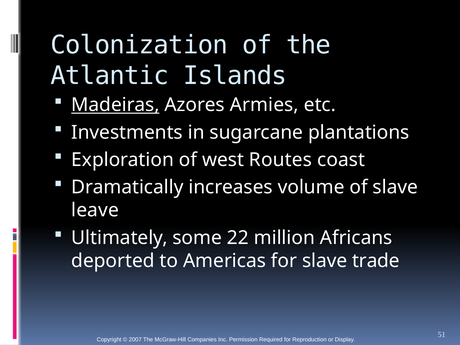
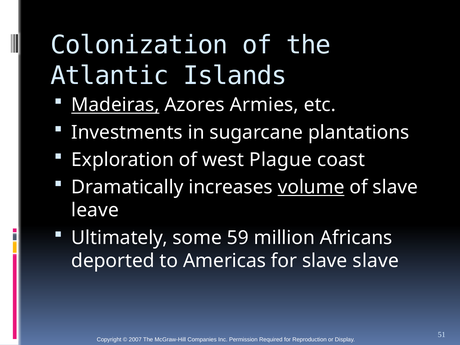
Routes: Routes -> Plague
volume underline: none -> present
22: 22 -> 59
slave trade: trade -> slave
